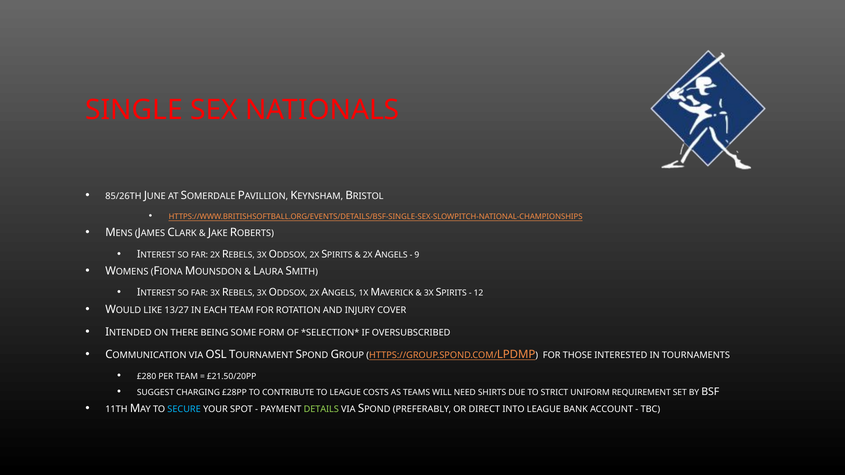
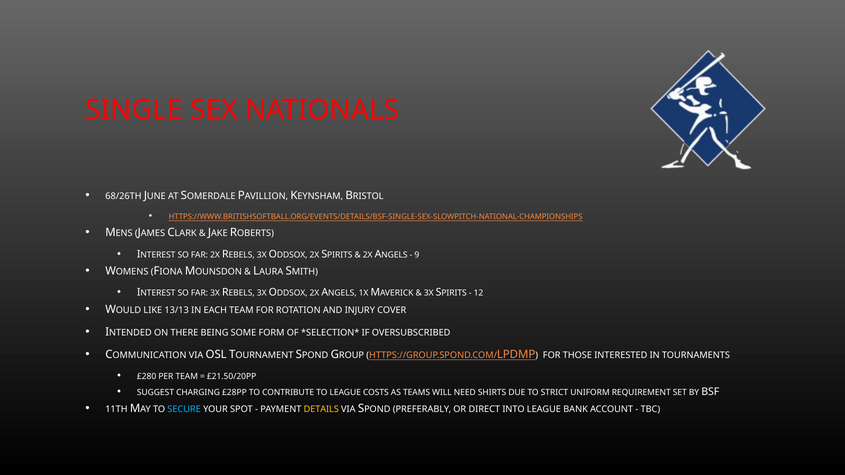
85/26TH: 85/26TH -> 68/26TH
13/27: 13/27 -> 13/13
DETAILS colour: light green -> yellow
